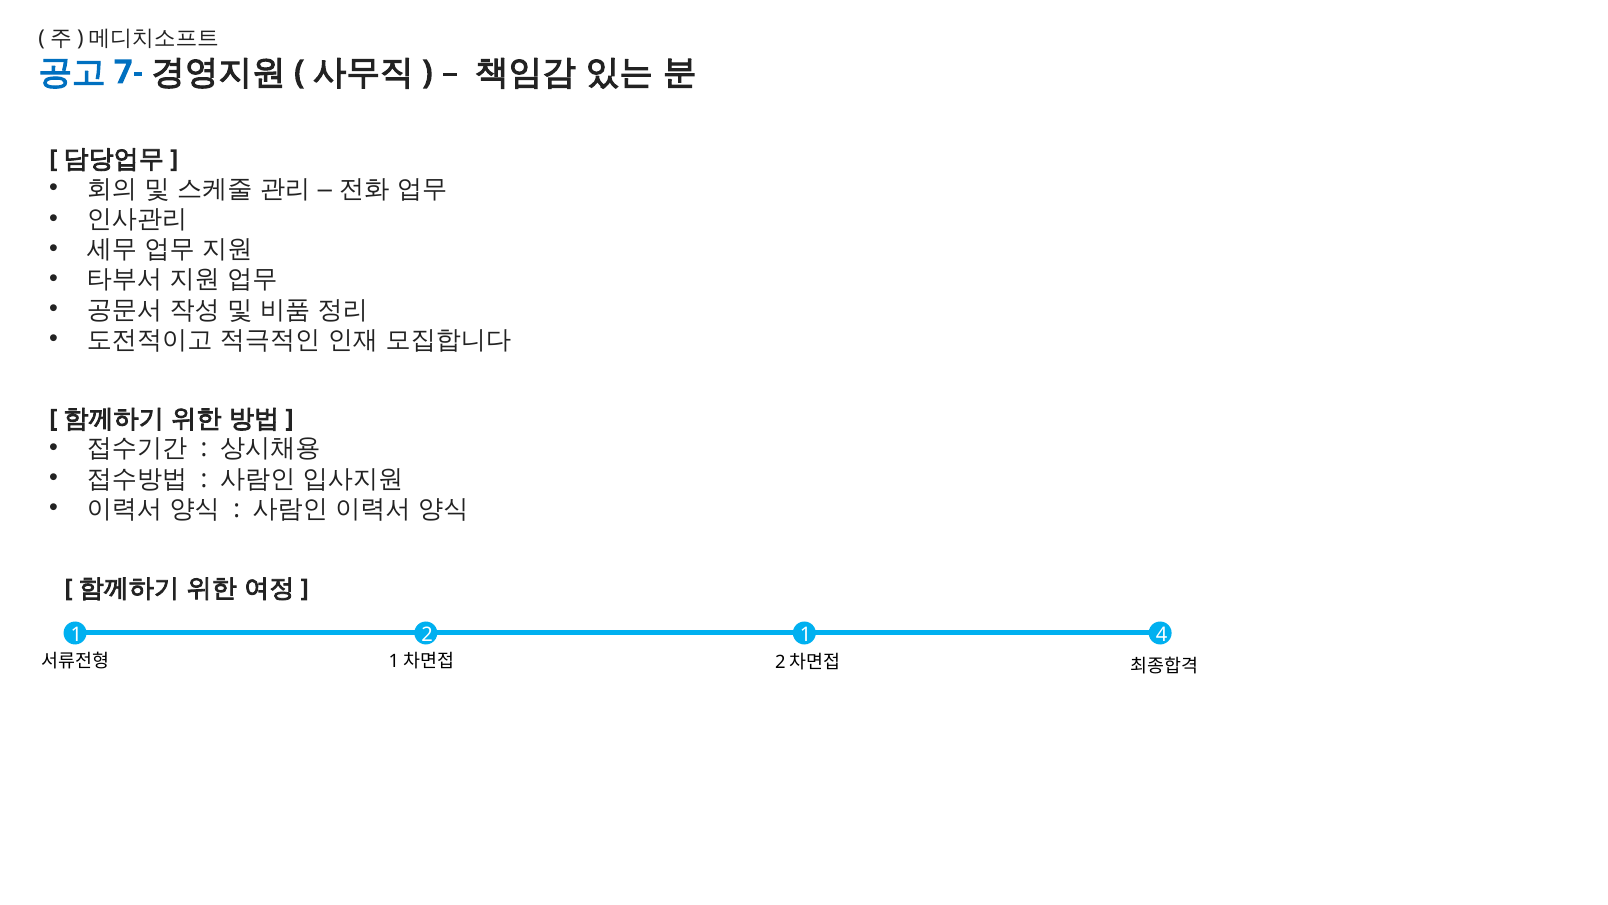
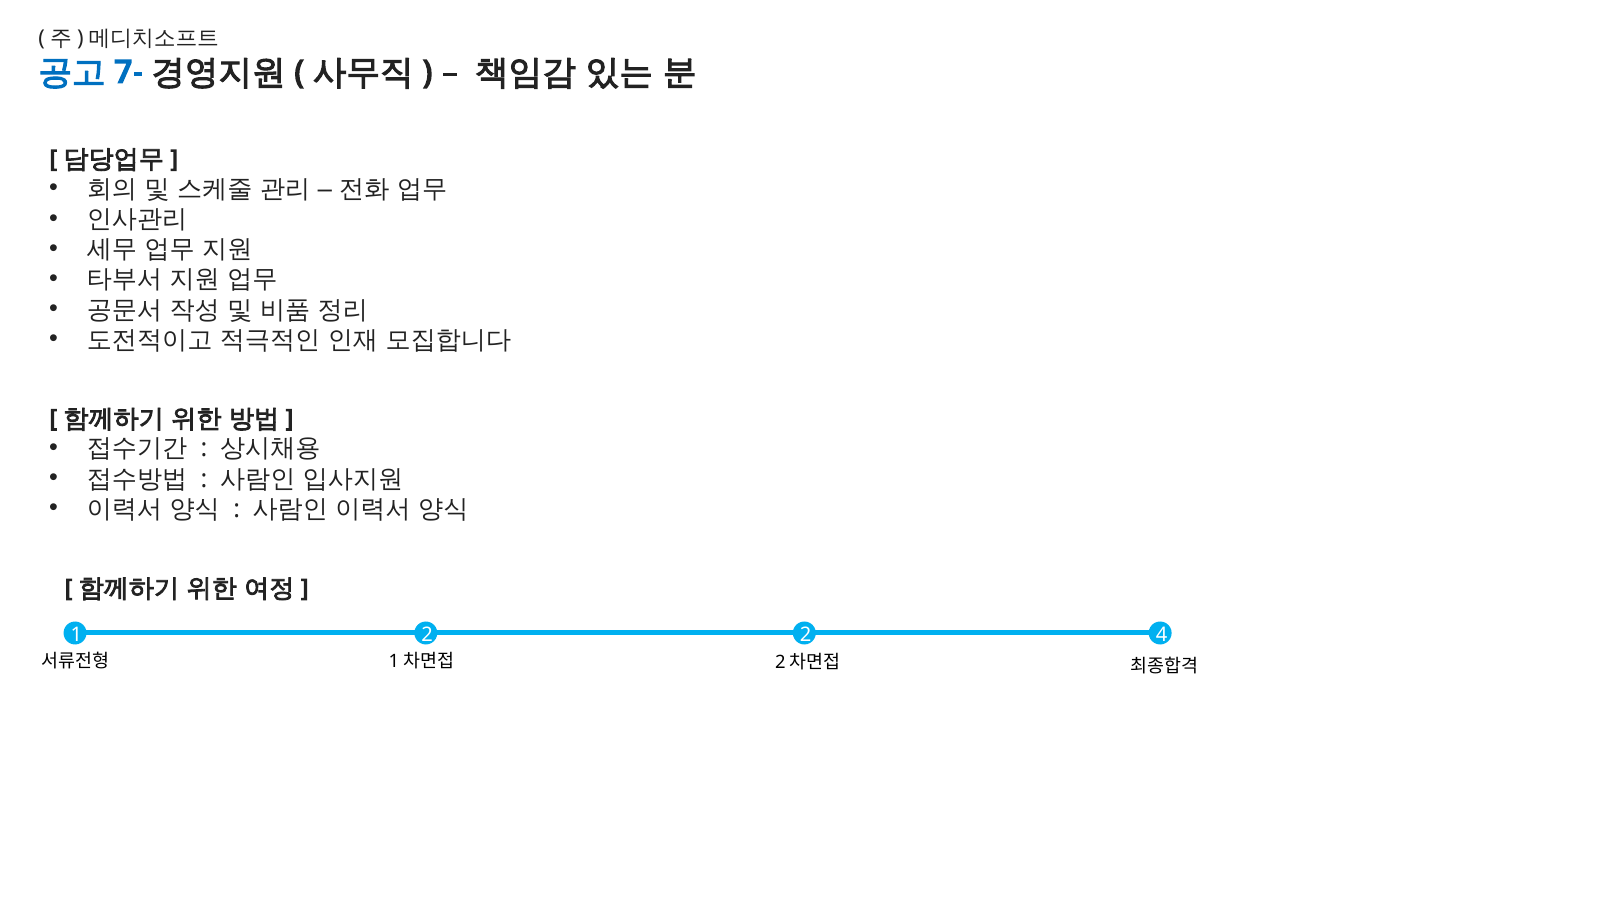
2 1: 1 -> 2
